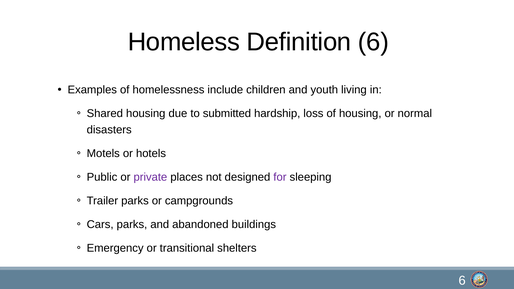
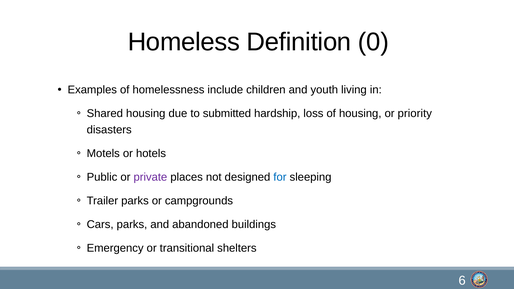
Definition 6: 6 -> 0
normal: normal -> priority
for colour: purple -> blue
